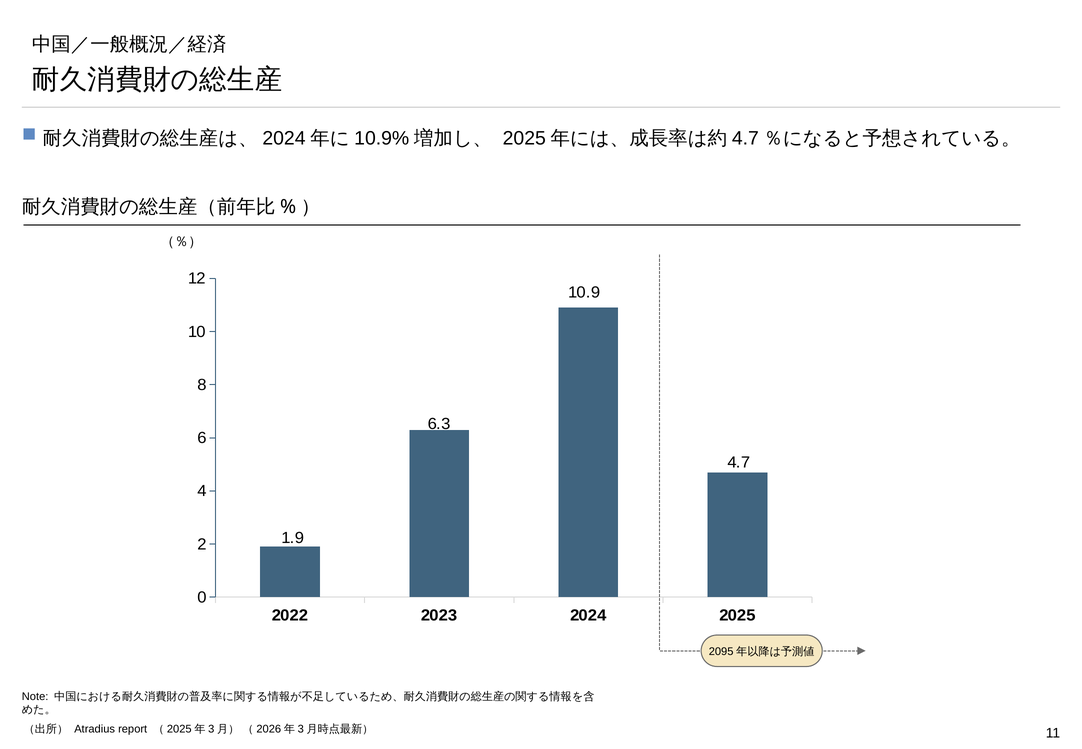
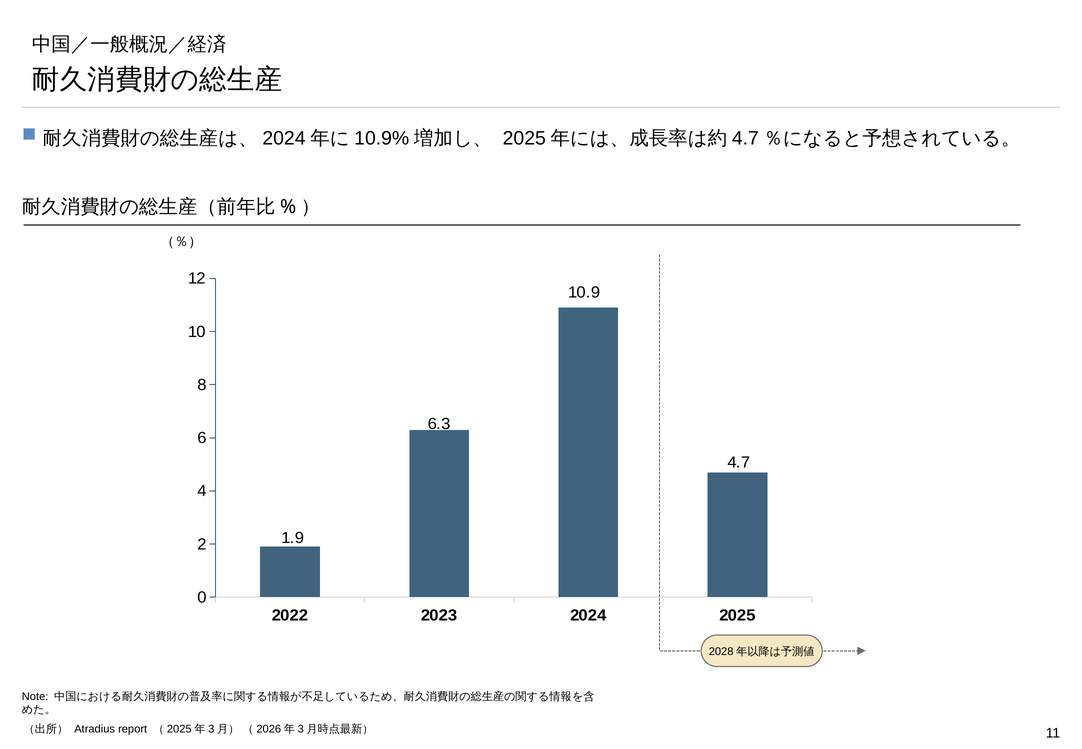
2095: 2095 -> 2028
